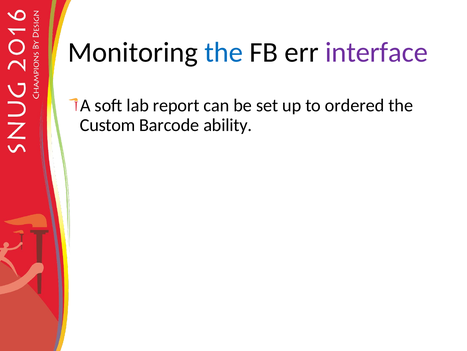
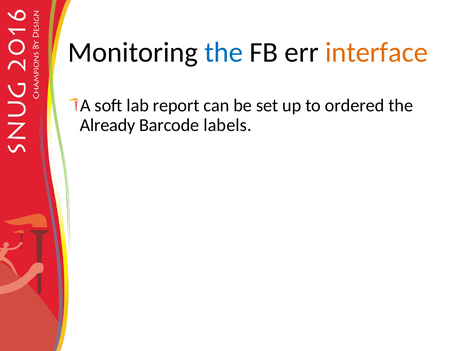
interface colour: purple -> orange
Custom: Custom -> Already
ability: ability -> labels
